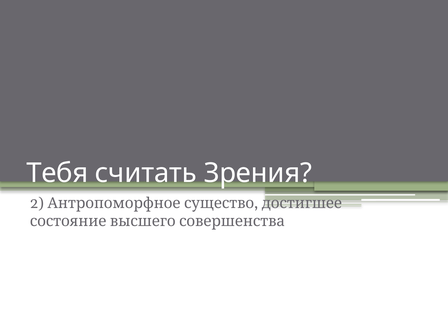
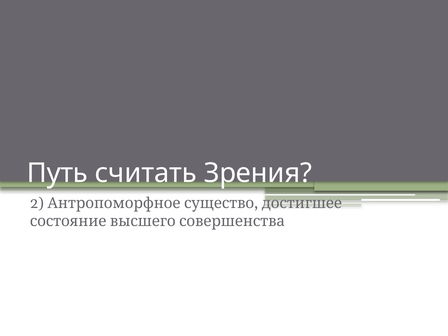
Тебя: Тебя -> Путь
